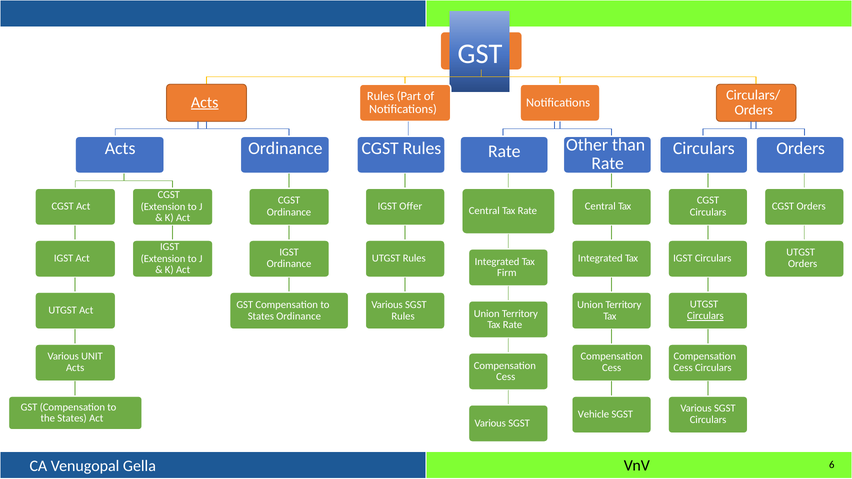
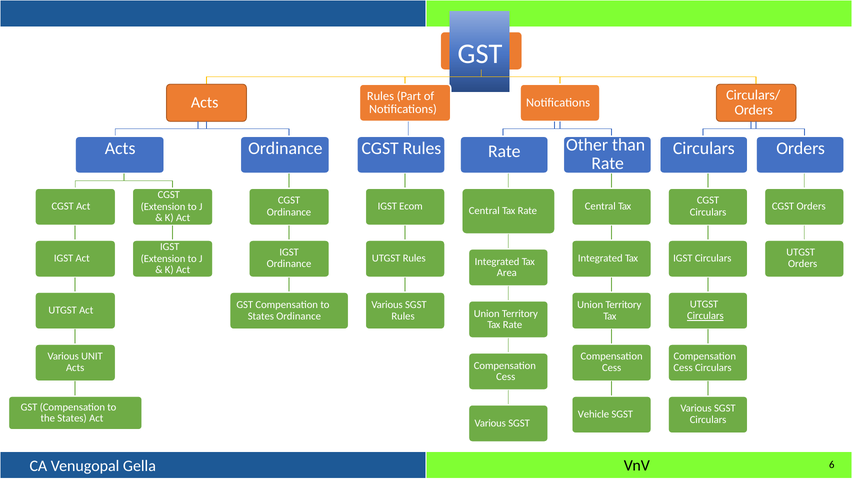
Acts at (205, 102) underline: present -> none
Offer: Offer -> Ecom
Firm: Firm -> Area
